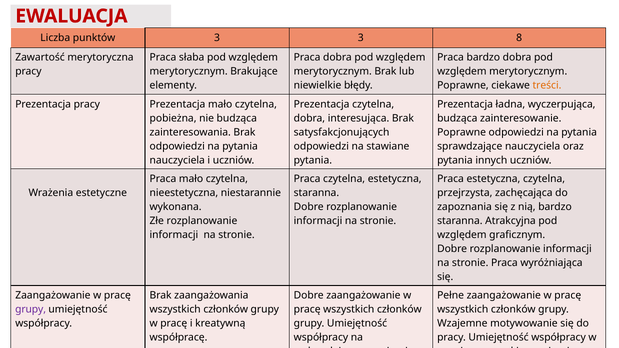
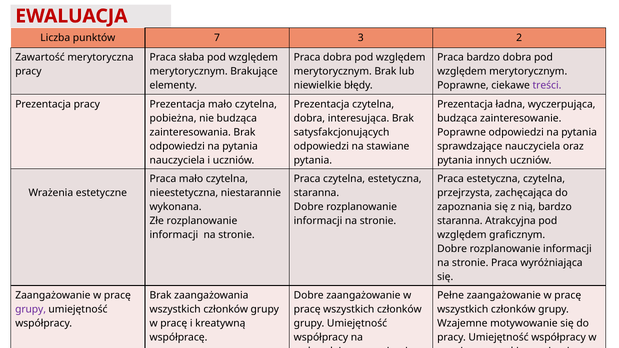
punktów 3: 3 -> 7
8: 8 -> 2
treści colour: orange -> purple
